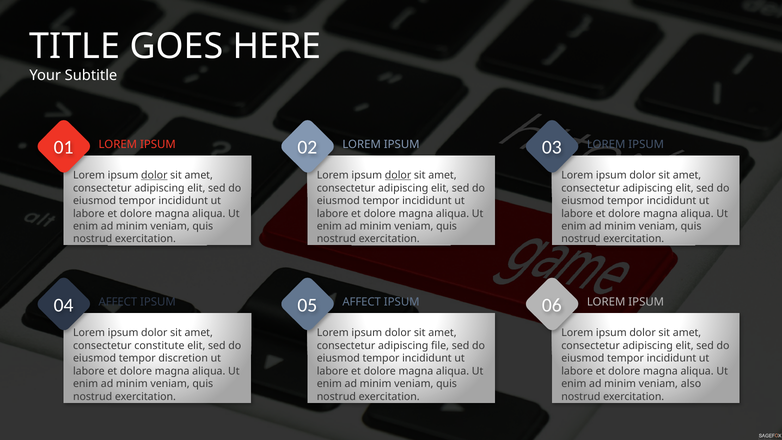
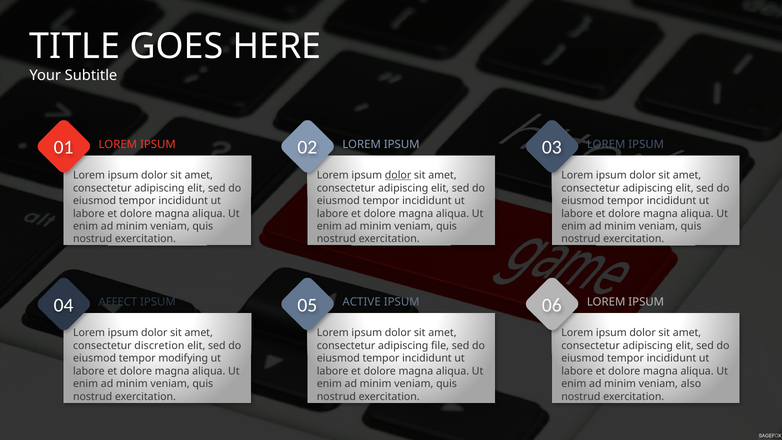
dolor at (154, 175) underline: present -> none
04 AFFECT: AFFECT -> ACTIVE
constitute: constitute -> discretion
discretion: discretion -> modifying
